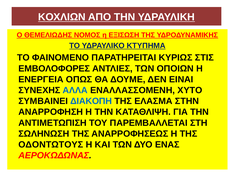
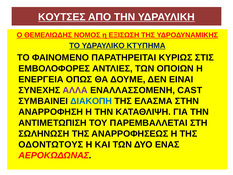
ΚΟΧΛΙΩΝ: ΚΟΧΛΙΩΝ -> ΚΟΥΤΣΕΣ
ΑΛΛΑ colour: blue -> purple
ΧΥΤΟ: ΧΥΤΟ -> CAST
